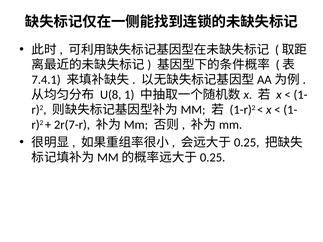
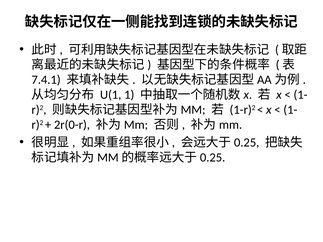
U(8: U(8 -> U(1
2r(7-r: 2r(7-r -> 2r(0-r
